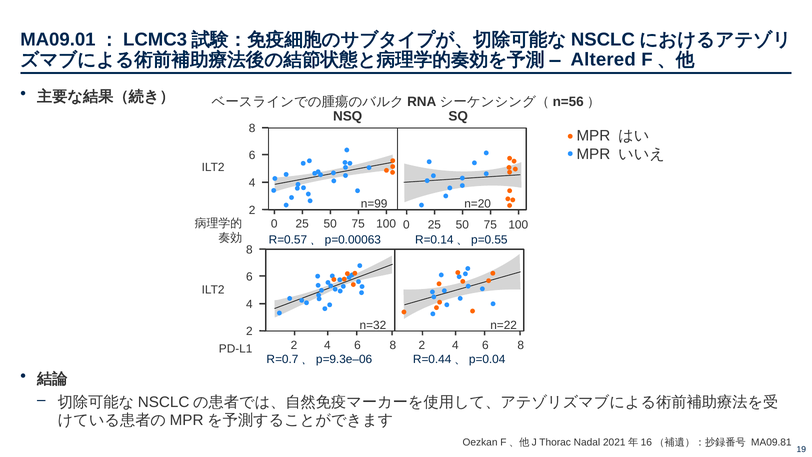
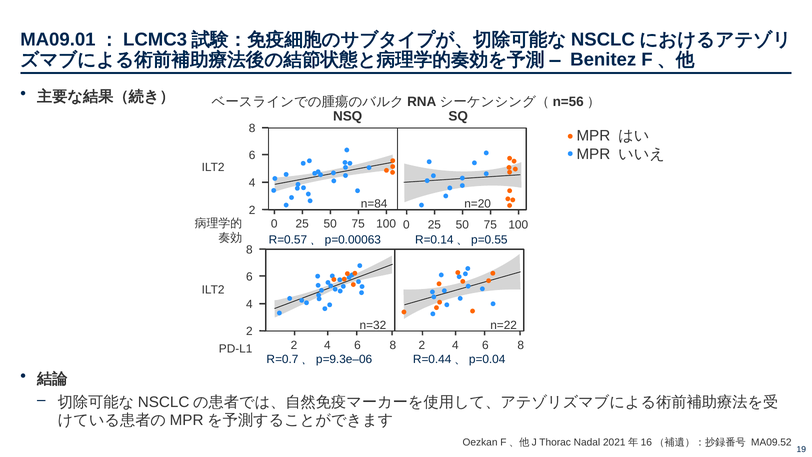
Altered: Altered -> Benitez
n=99: n=99 -> n=84
MA09.81: MA09.81 -> MA09.52
